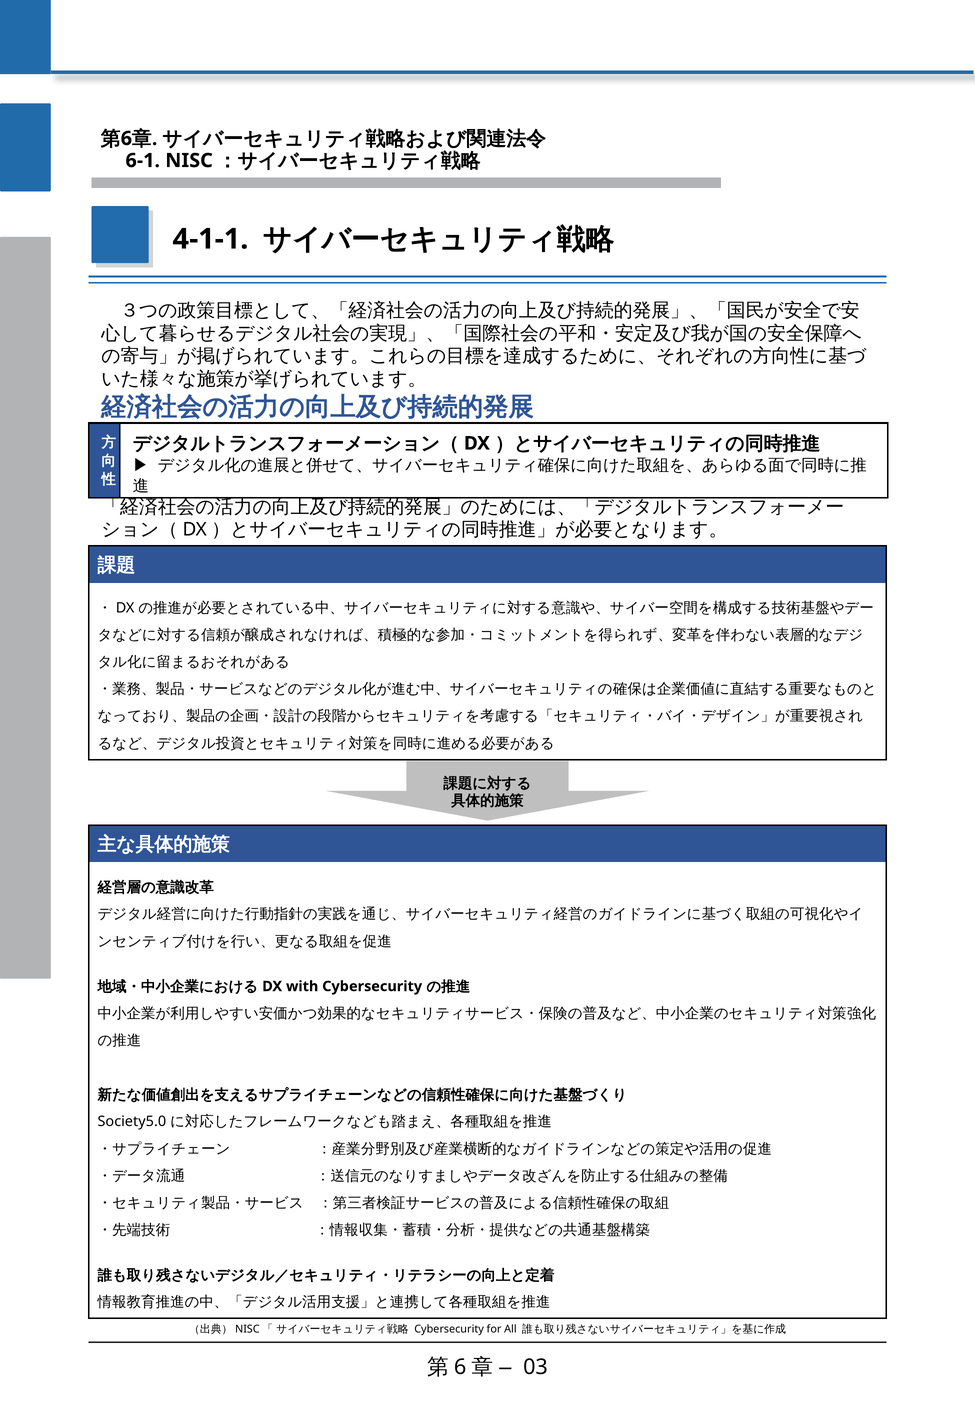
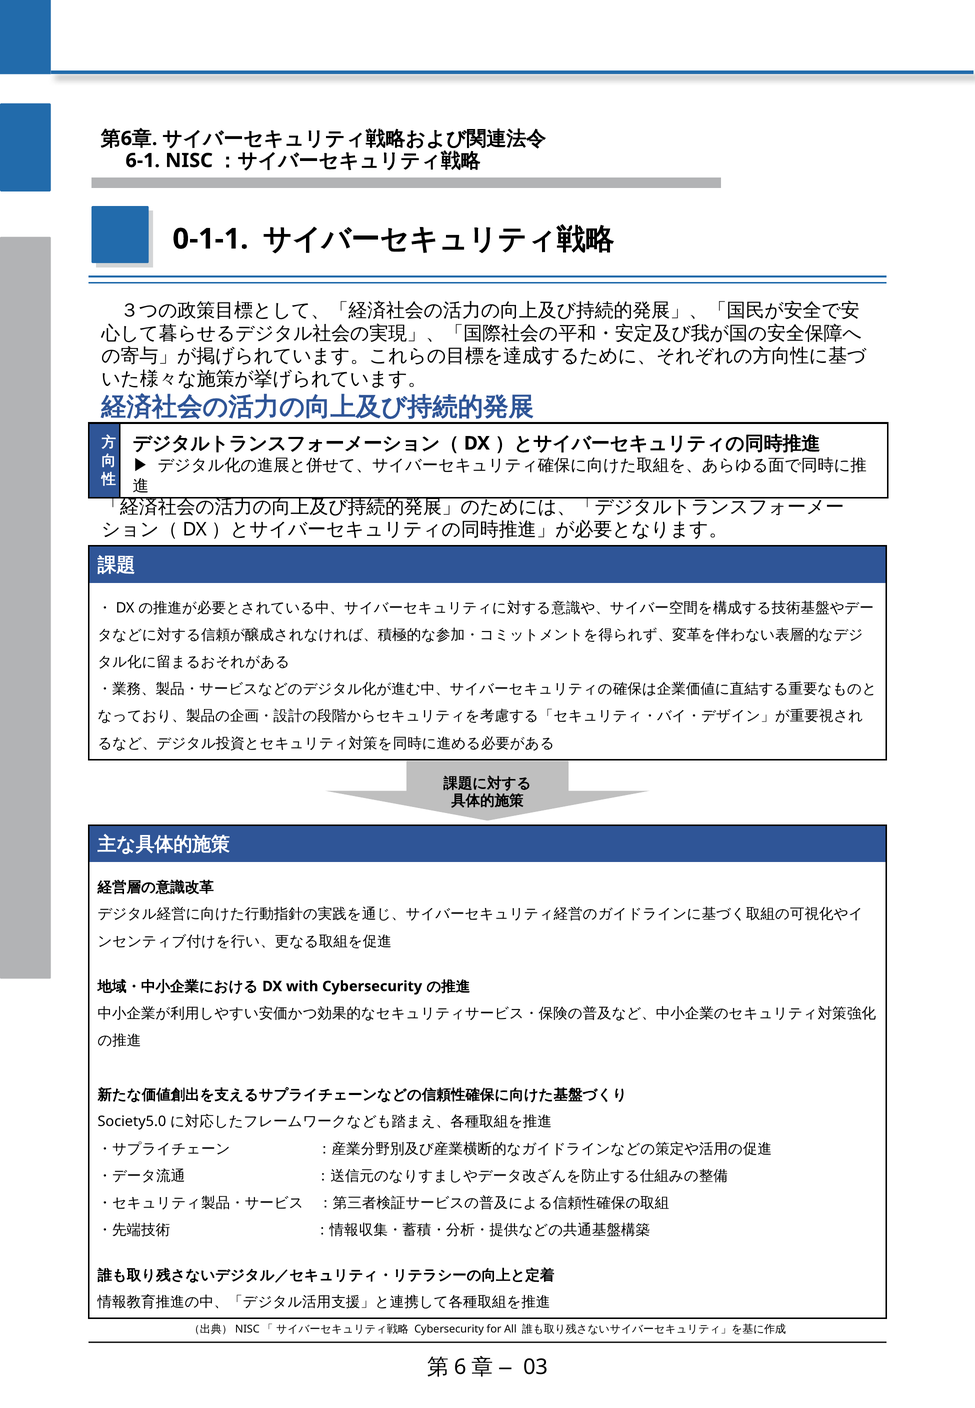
4-1-1: 4-1-1 -> 0-1-1
